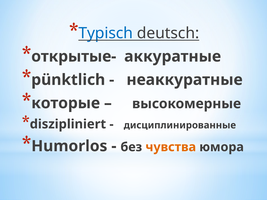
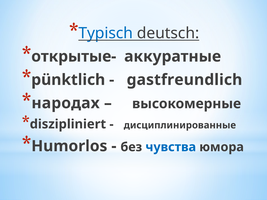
неаккуратные: неаккуратные -> gastfreundlich
которые: которые -> народах
чувства colour: orange -> blue
